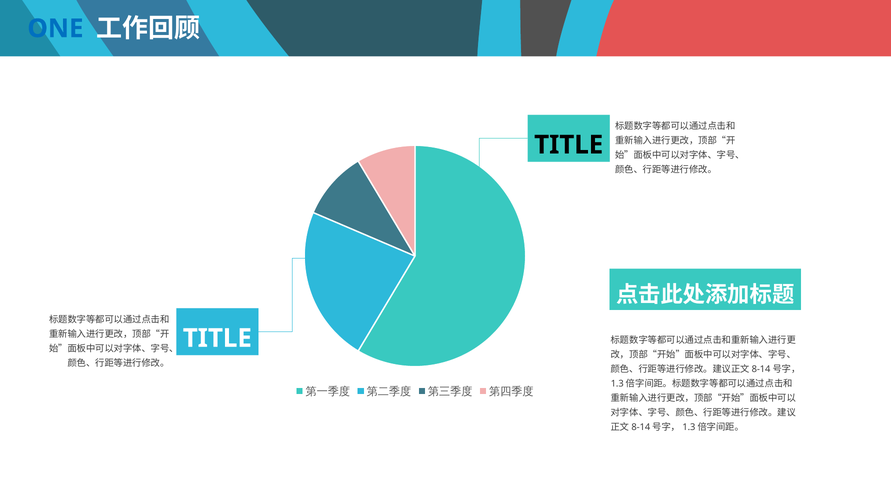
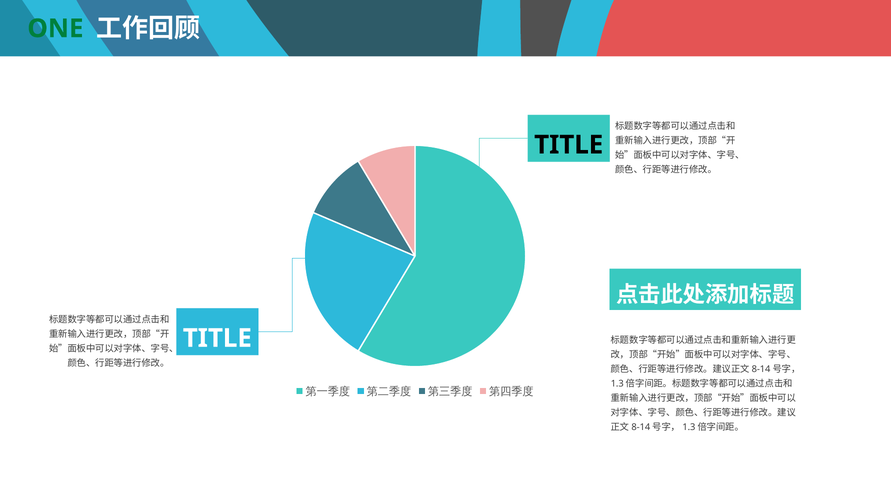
ONE colour: blue -> green
